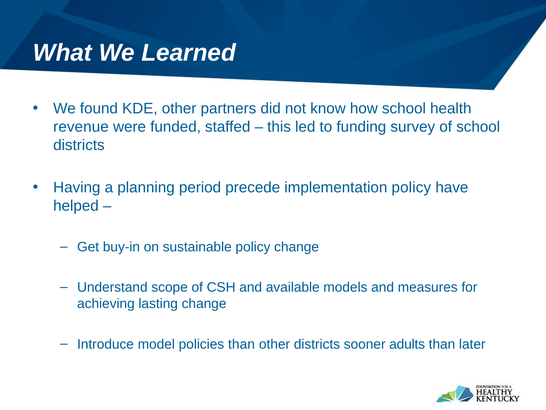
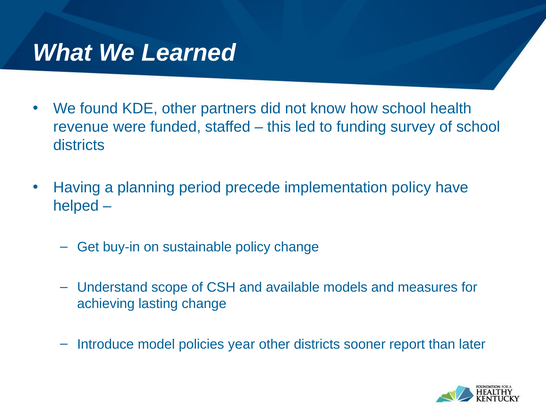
policies than: than -> year
adults: adults -> report
